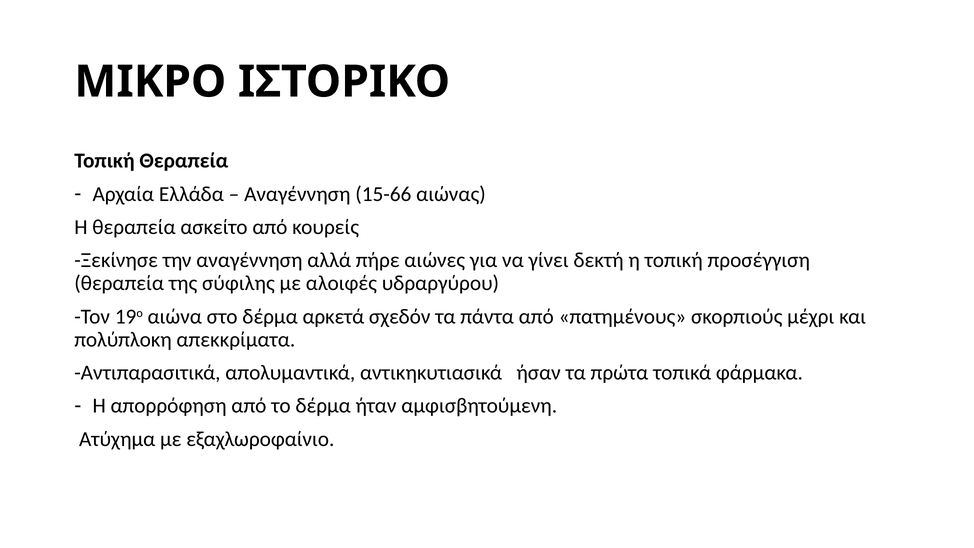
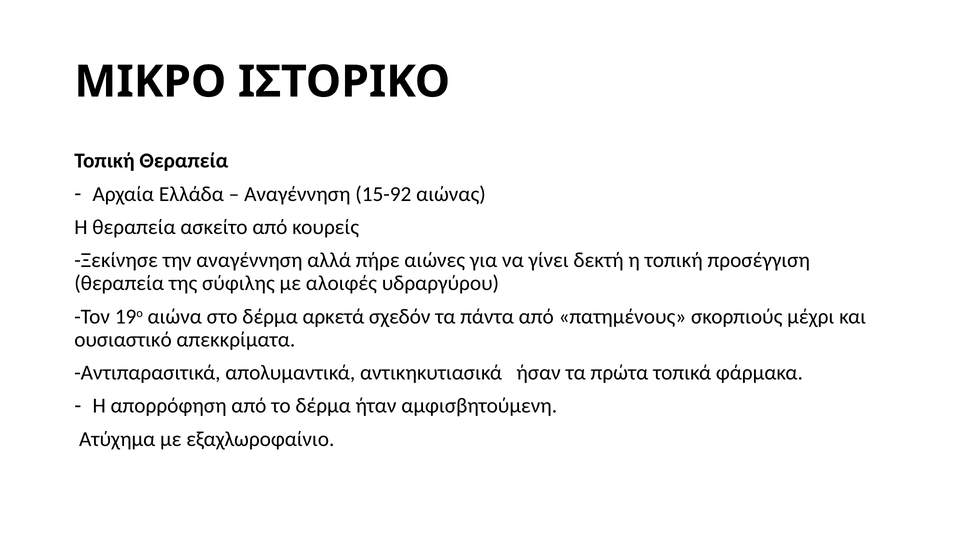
15-66: 15-66 -> 15-92
πολύπλοκη: πολύπλοκη -> ουσιαστικό
